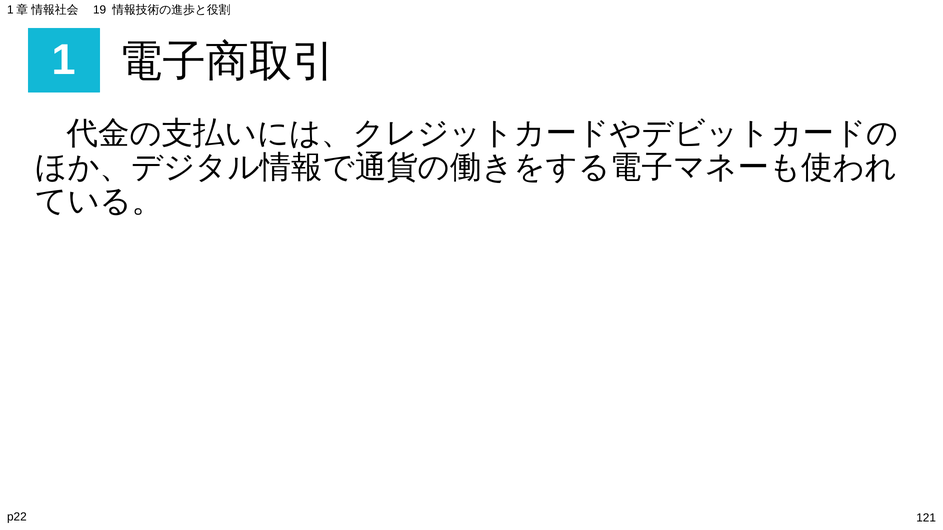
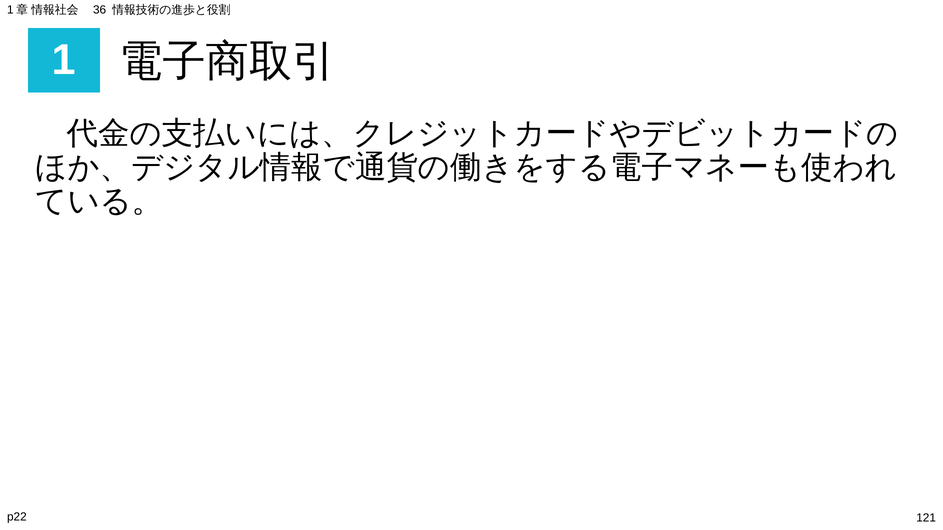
19: 19 -> 36
